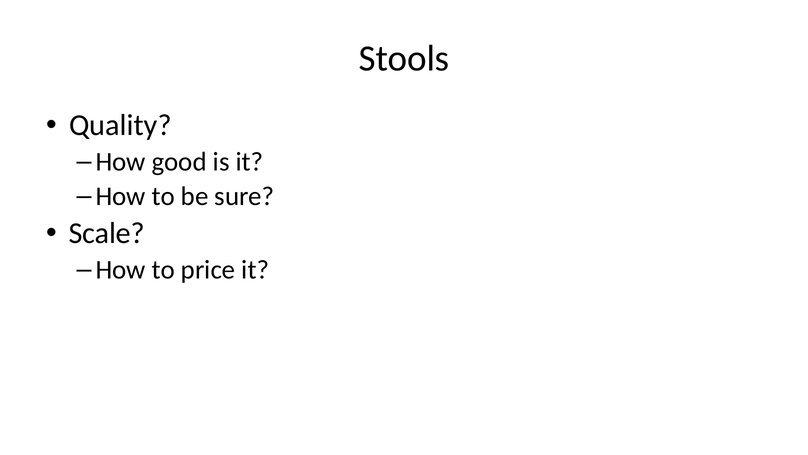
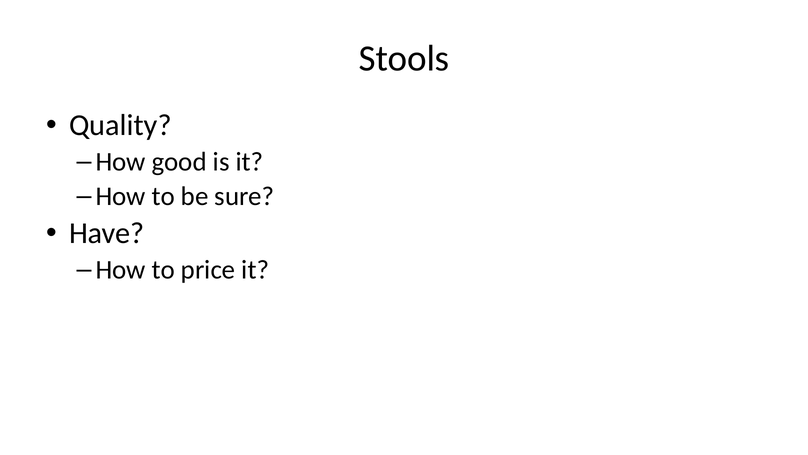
Scale: Scale -> Have
